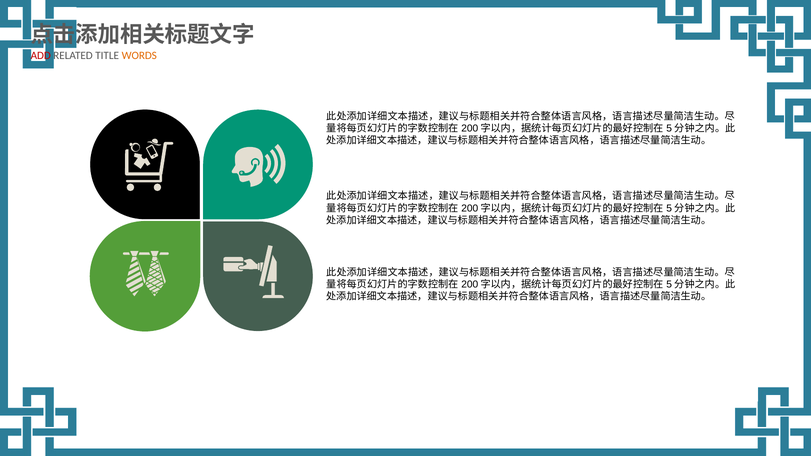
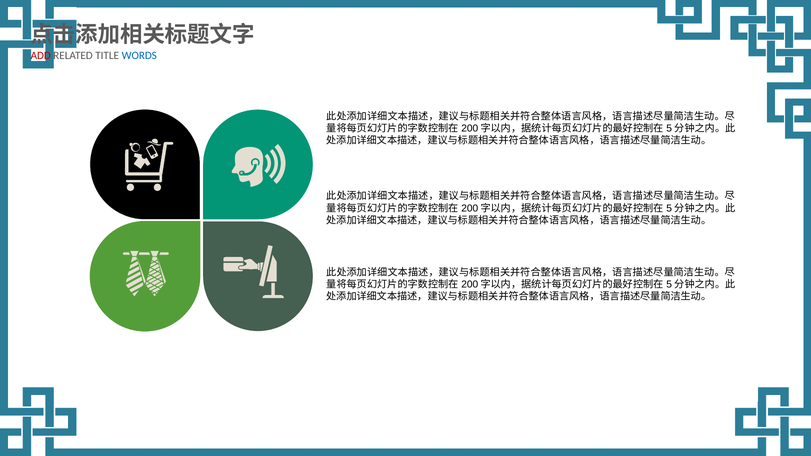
WORDS colour: orange -> blue
